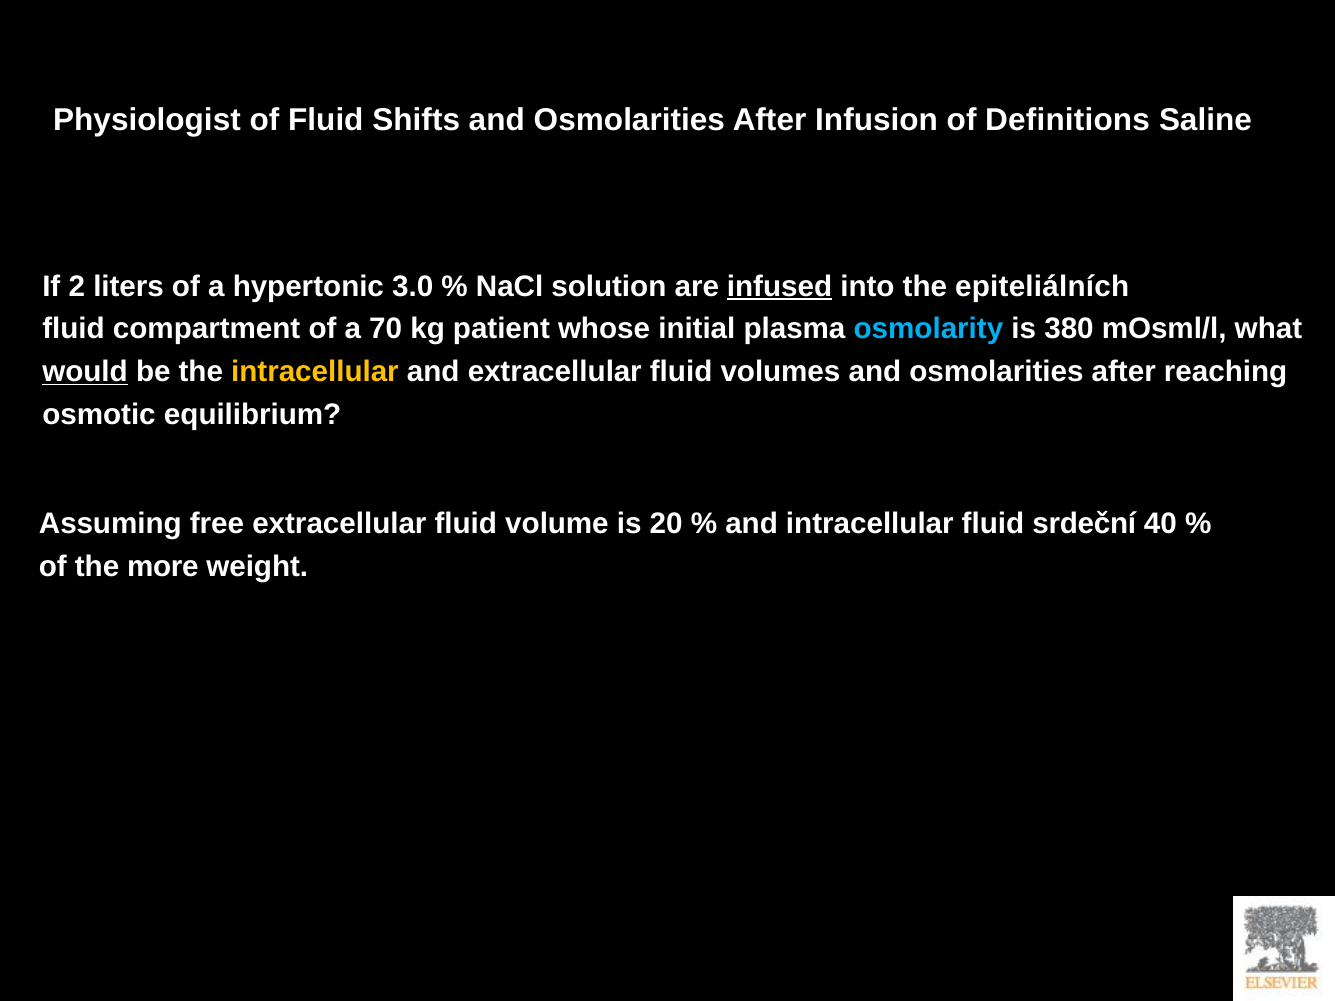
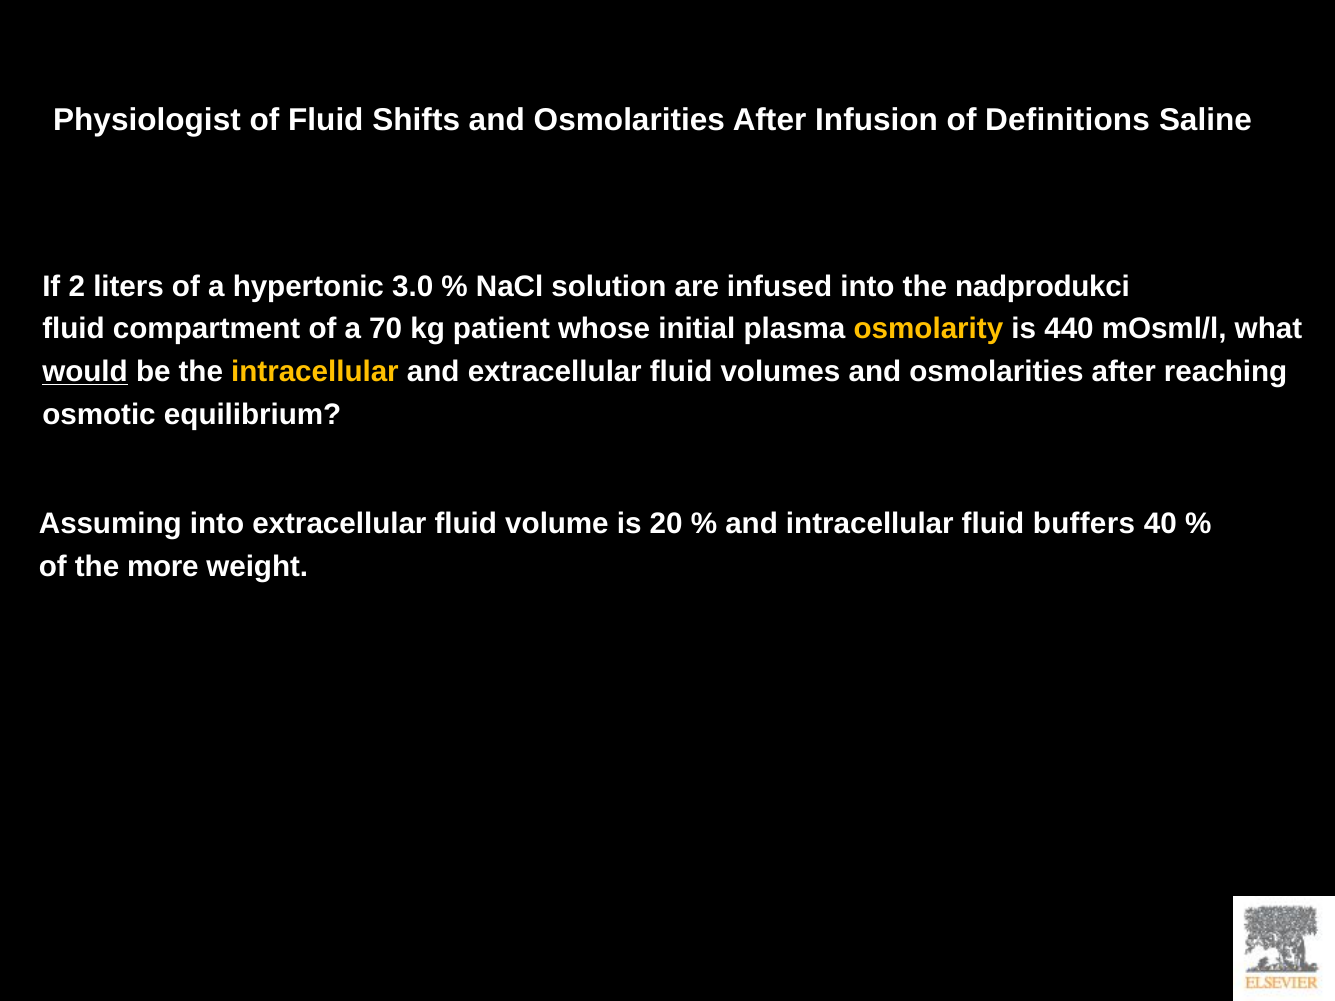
infused underline: present -> none
epiteliálních: epiteliálních -> nadprodukci
osmolarity colour: light blue -> yellow
380: 380 -> 440
Assuming free: free -> into
srdeční: srdeční -> buffers
